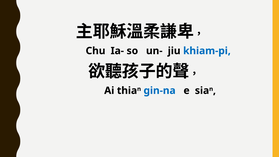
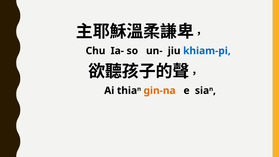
gin-na colour: blue -> orange
